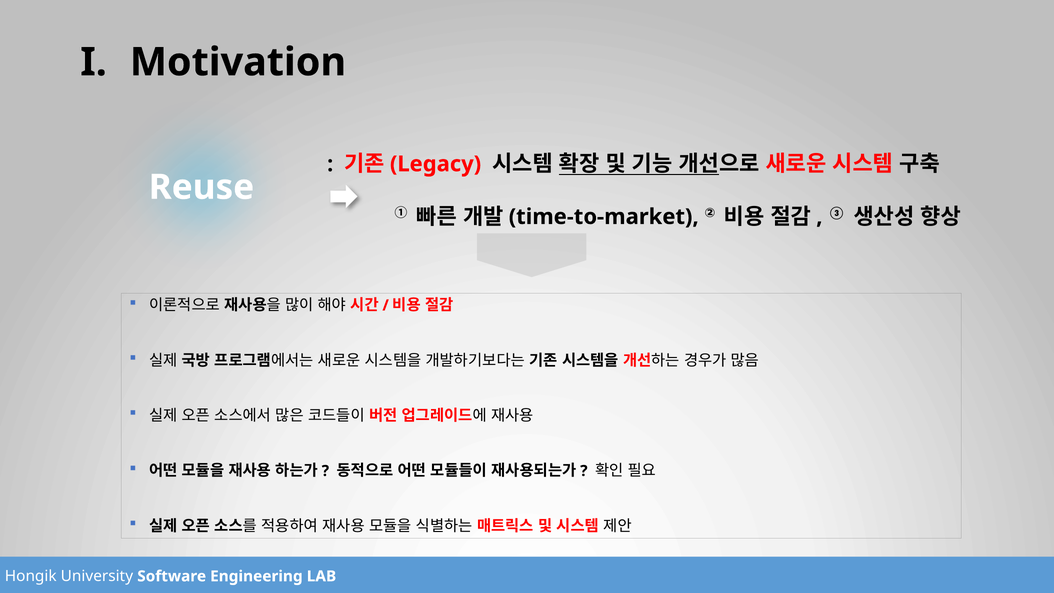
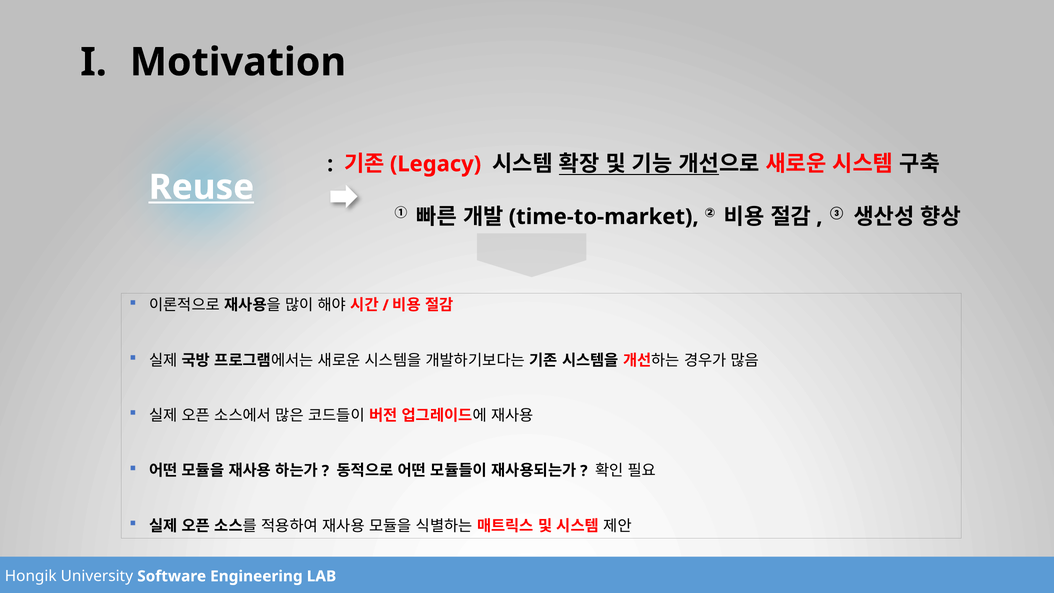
Reuse underline: none -> present
